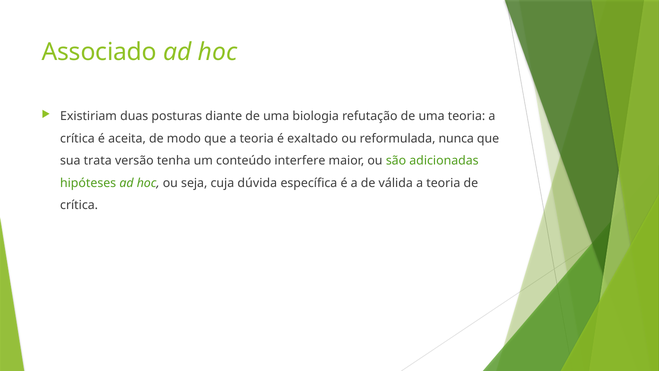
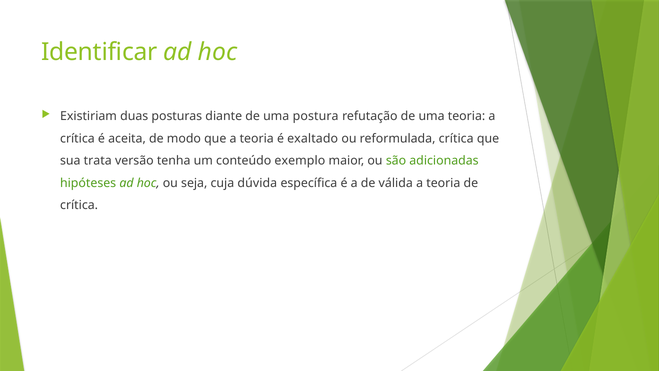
Associado: Associado -> Identificar
biologia: biologia -> postura
reformulada nunca: nunca -> crítica
interfere: interfere -> exemplo
